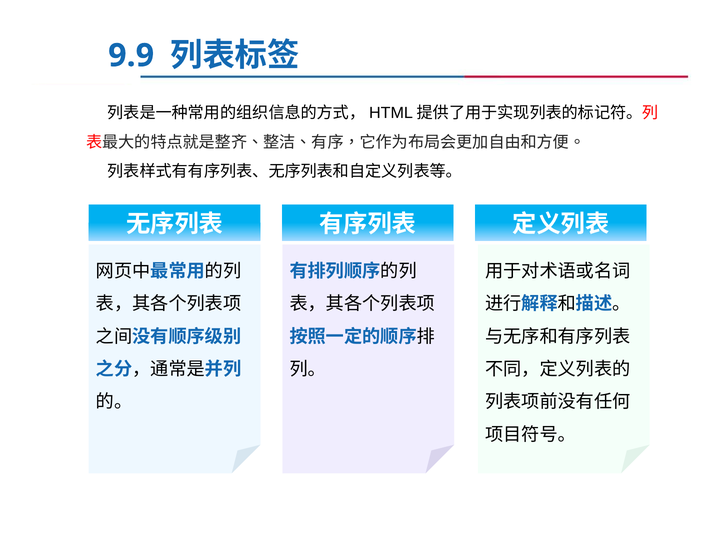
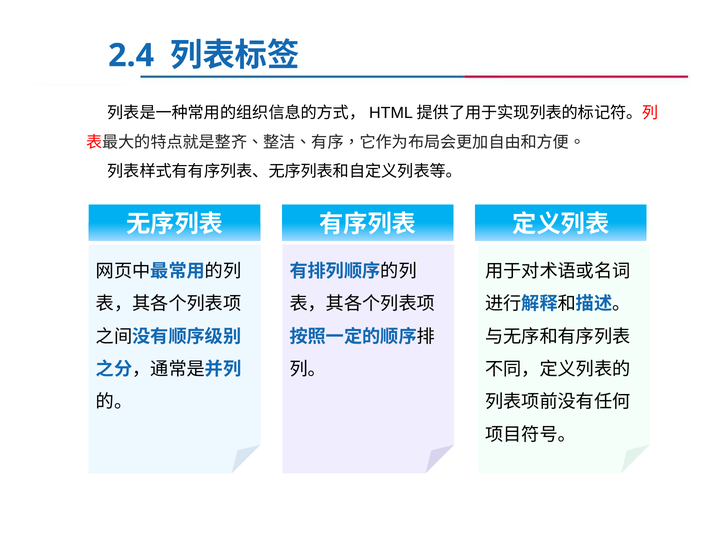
9.9: 9.9 -> 2.4
